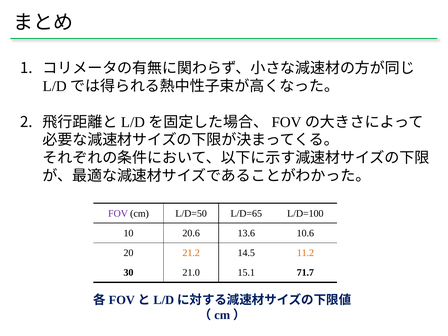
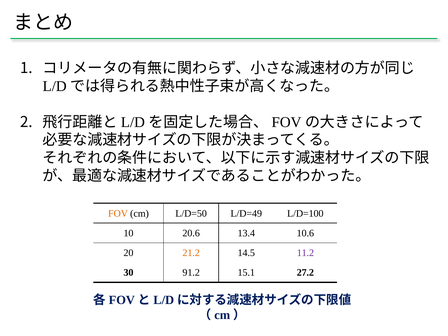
FOV colour: purple -> orange
L/D=65: L/D=65 -> L/D=49
13.6: 13.6 -> 13.4
11.2 colour: orange -> purple
21.0: 21.0 -> 91.2
71.7: 71.7 -> 27.2
